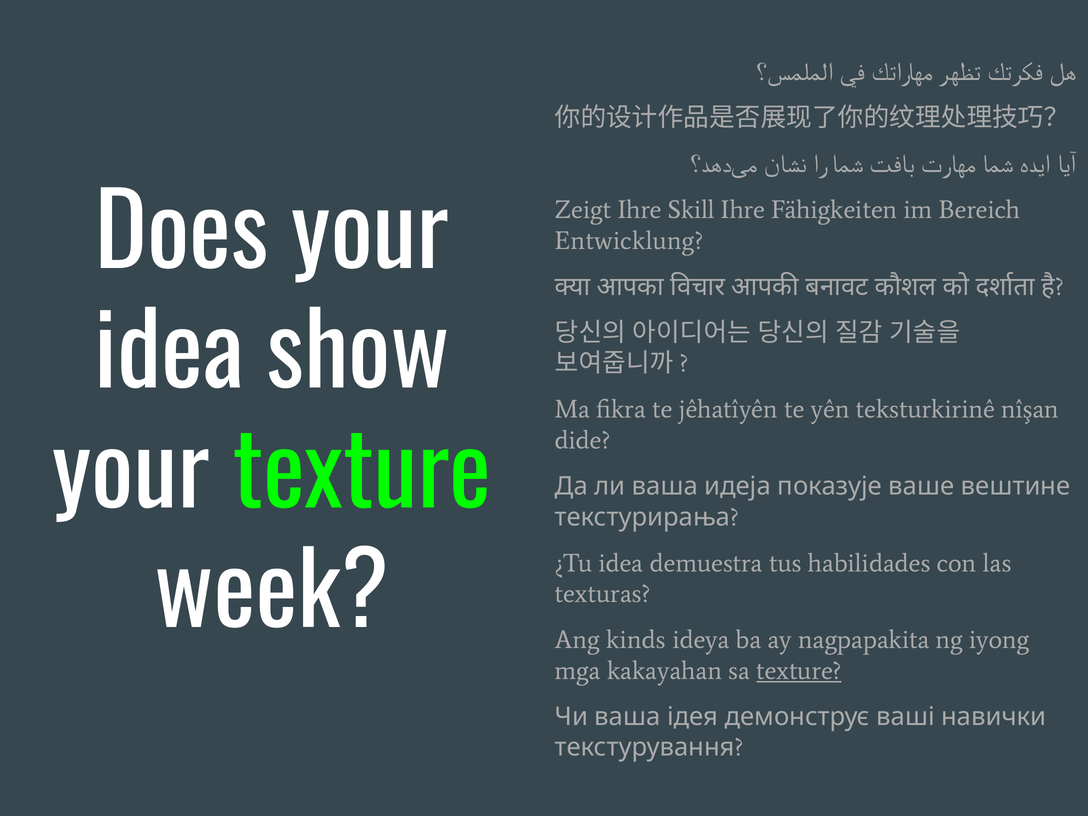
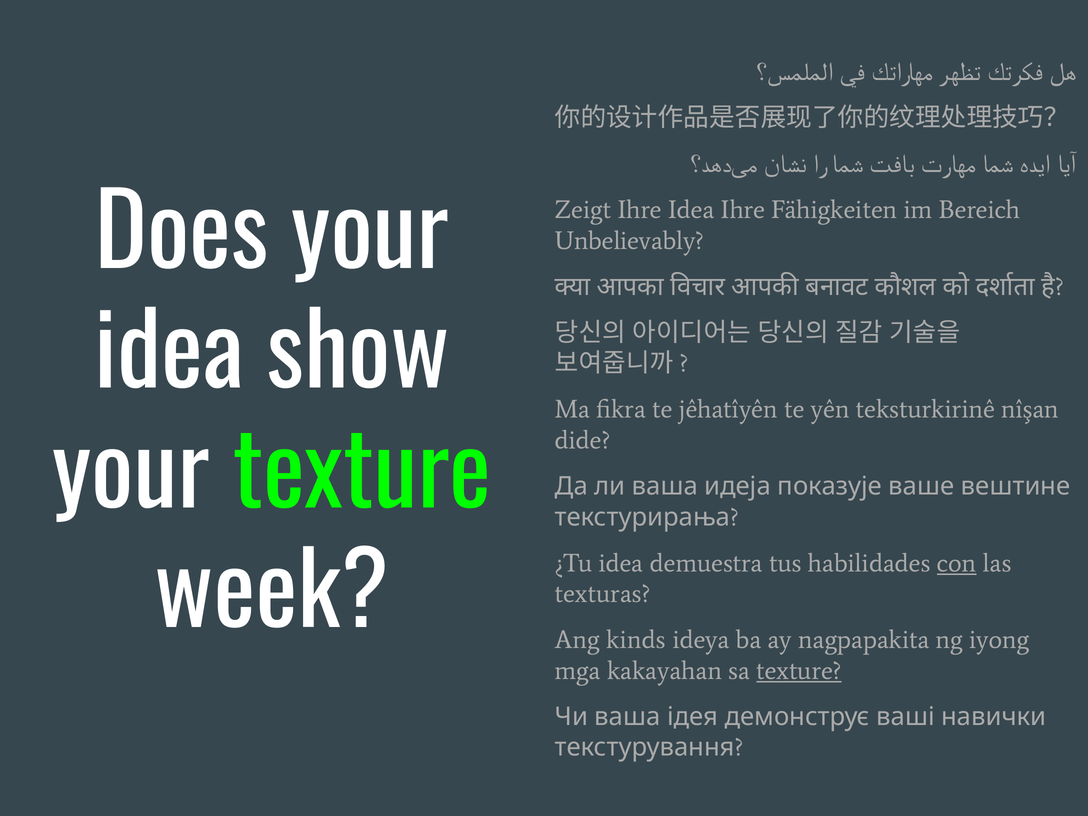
Ihre Skill: Skill -> Idea
Entwicklung: Entwicklung -> Unbelievably
con underline: none -> present
